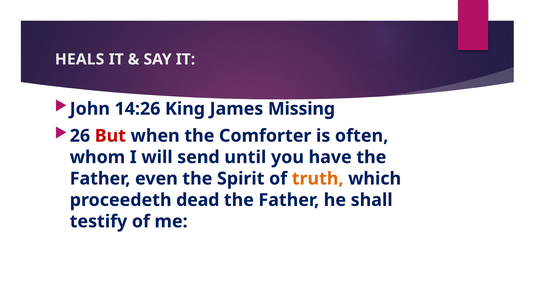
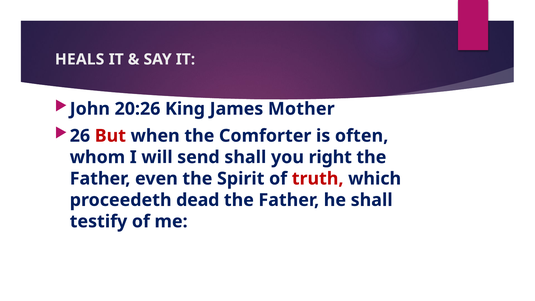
14:26: 14:26 -> 20:26
Missing: Missing -> Mother
send until: until -> shall
have: have -> right
truth colour: orange -> red
